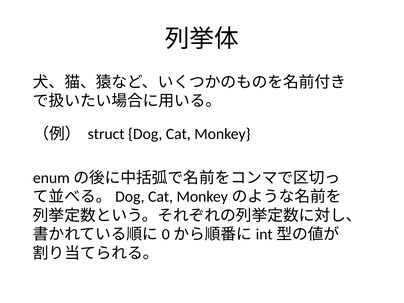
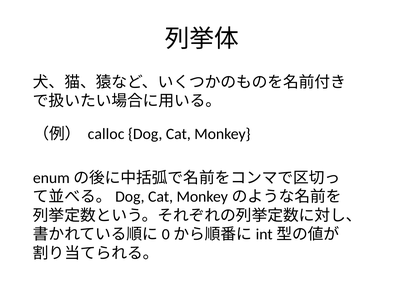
struct: struct -> calloc
